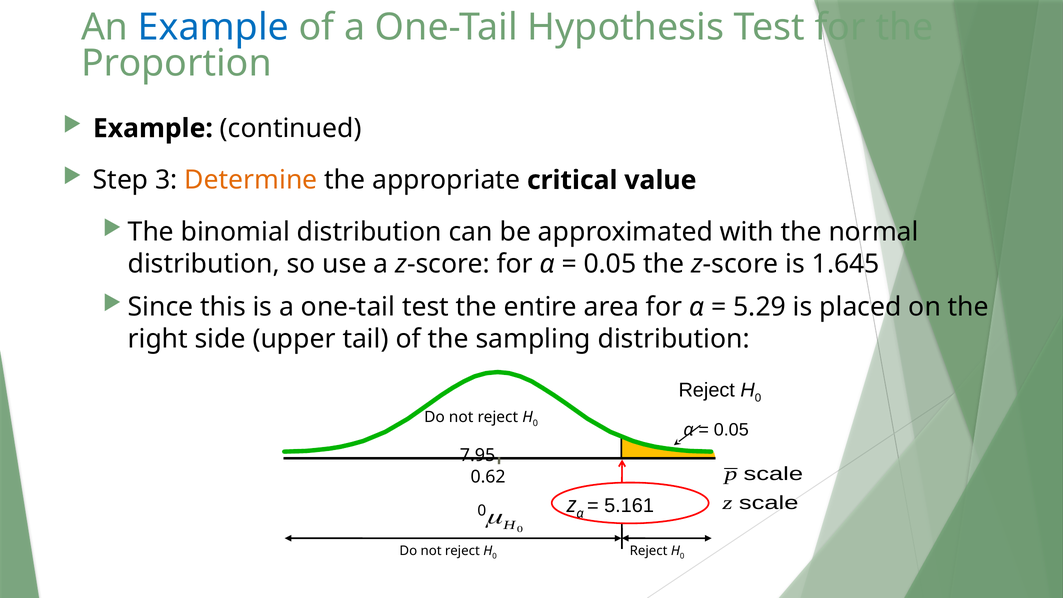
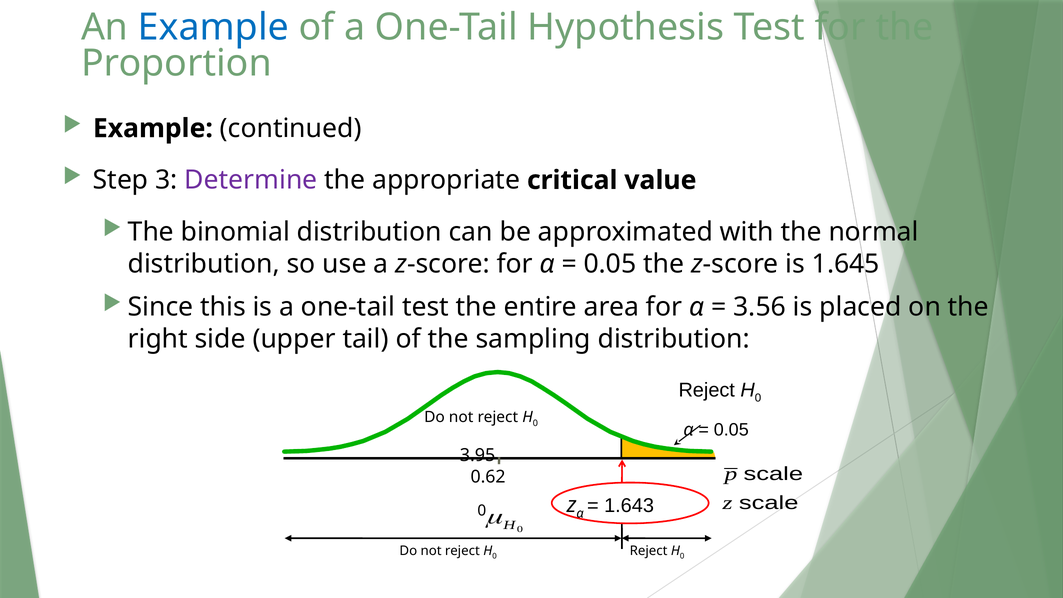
Determine colour: orange -> purple
5.29: 5.29 -> 3.56
7.95: 7.95 -> 3.95
5.161: 5.161 -> 1.643
